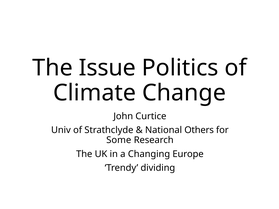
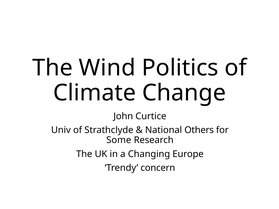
Issue: Issue -> Wind
dividing: dividing -> concern
